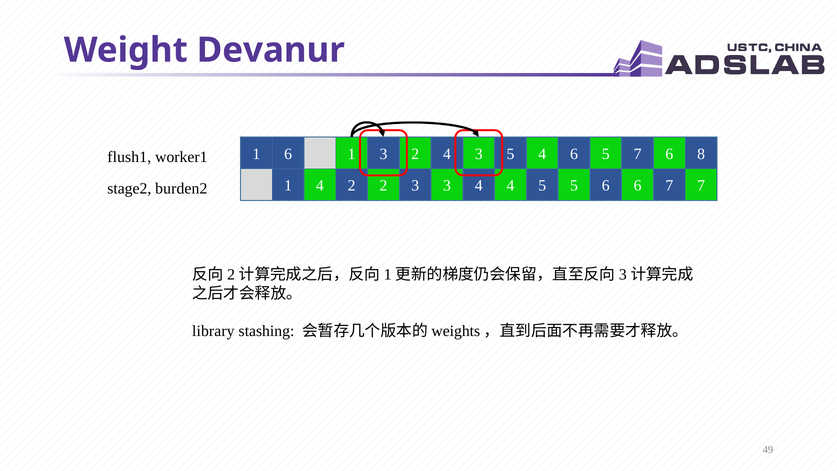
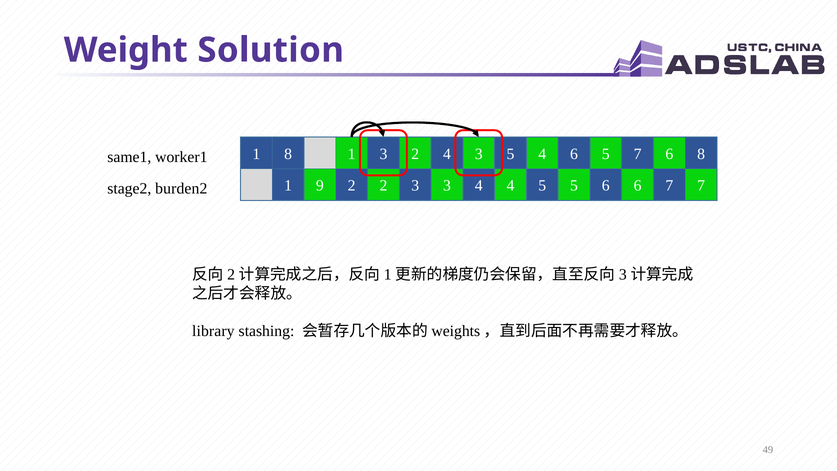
Devanur: Devanur -> Solution
1 6: 6 -> 8
flush1: flush1 -> same1
1 4: 4 -> 9
